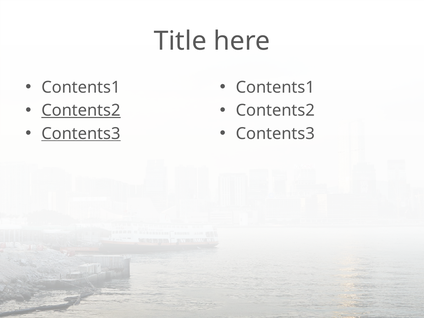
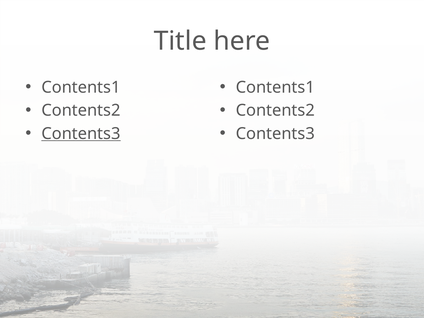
Contents2 at (81, 110) underline: present -> none
